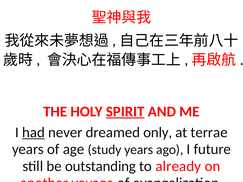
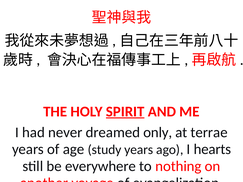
had underline: present -> none
future: future -> hearts
outstanding: outstanding -> everywhere
already: already -> nothing
